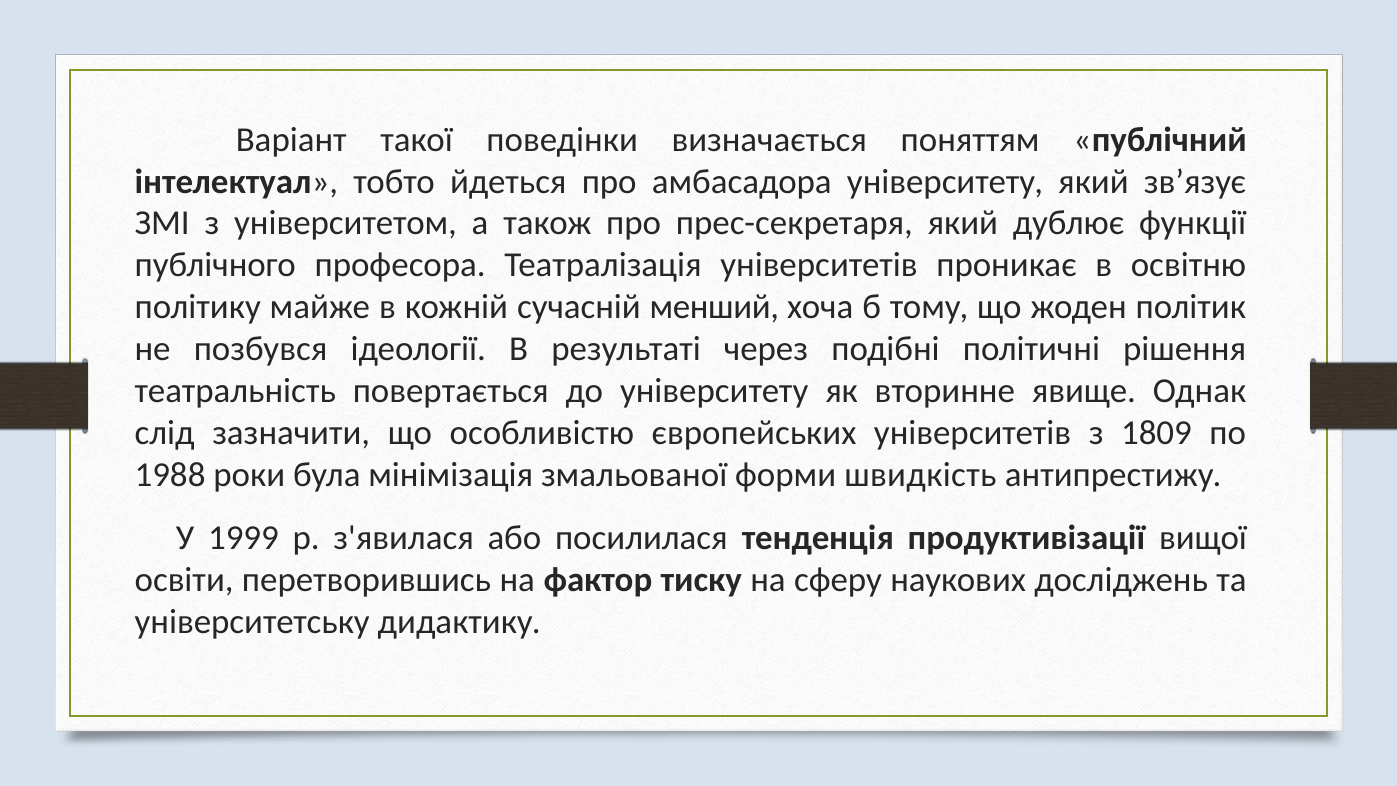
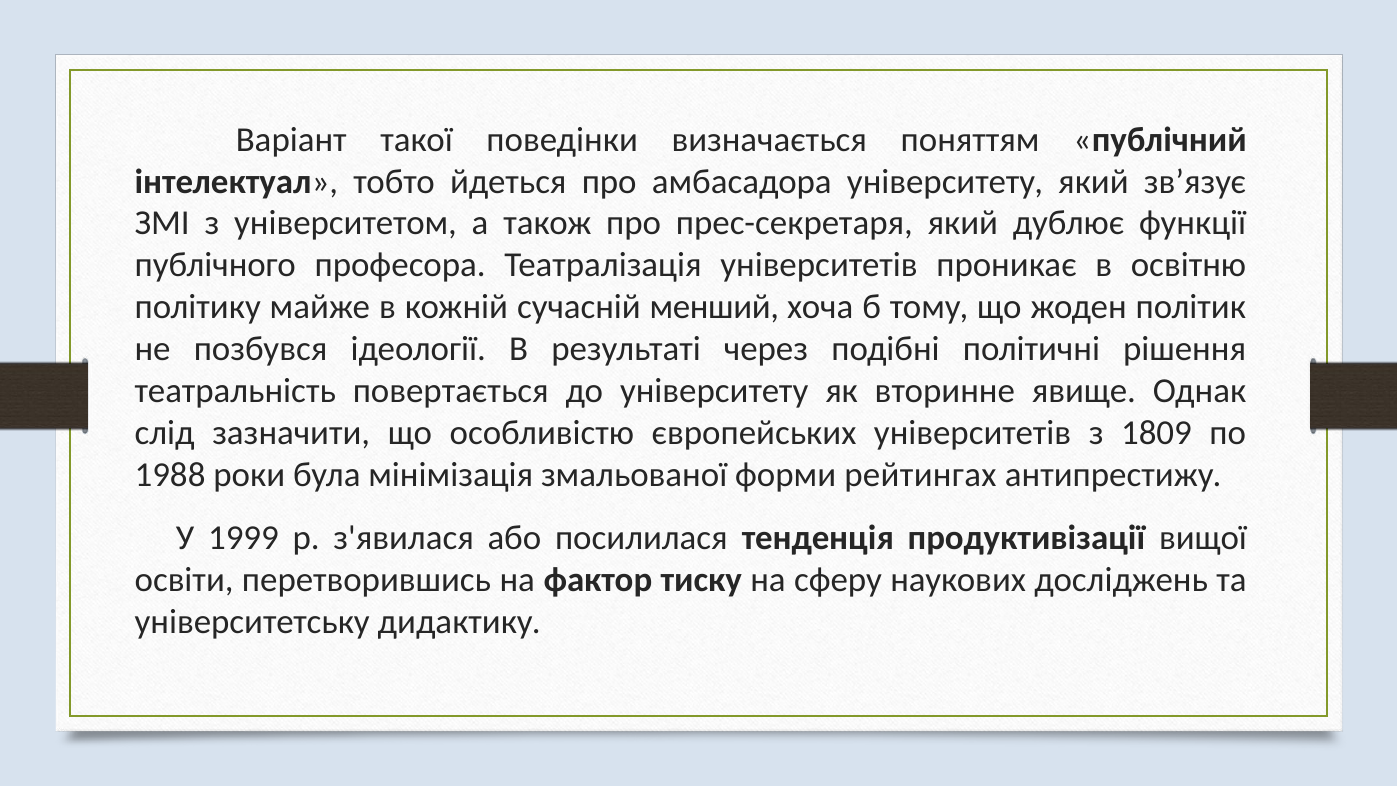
швидкість: швидкість -> рейтингах
